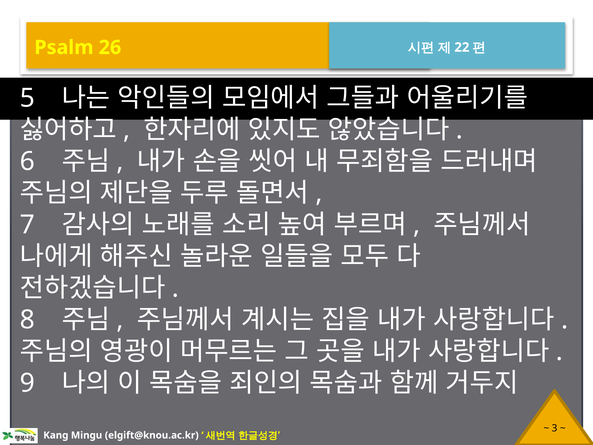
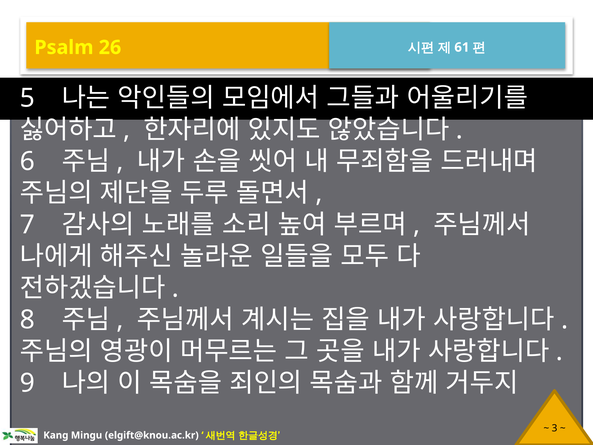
22: 22 -> 61
